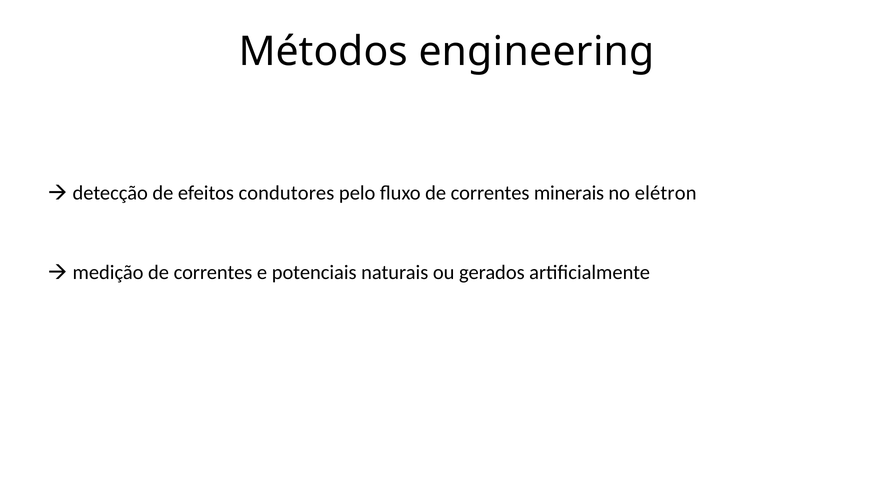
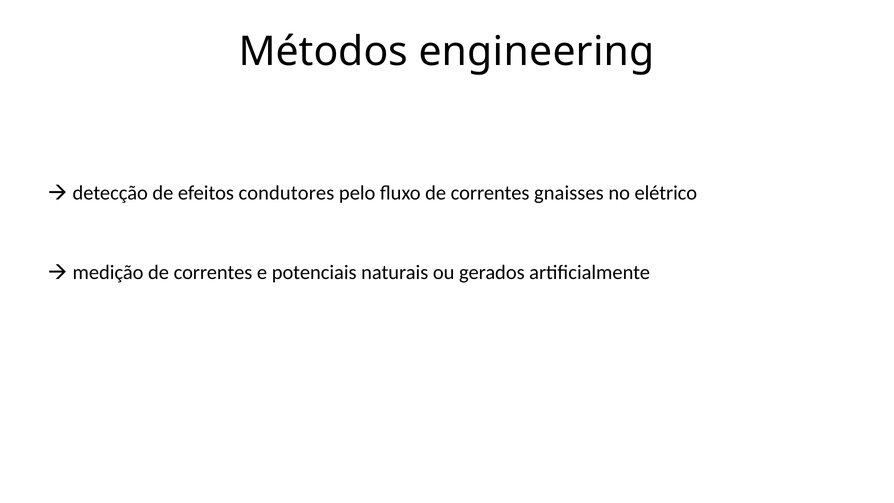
minerais: minerais -> gnaisses
elétron: elétron -> elétrico
